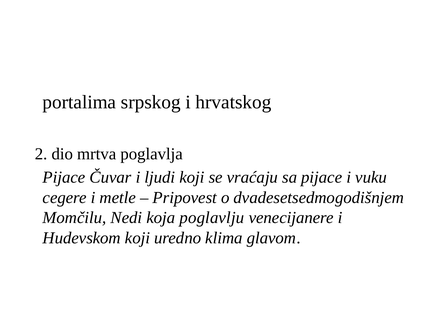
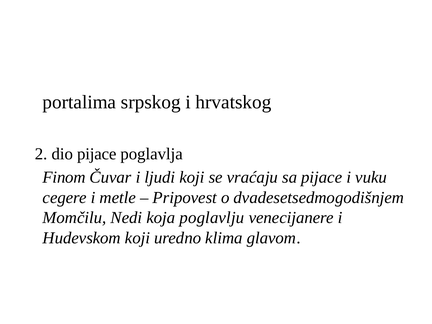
dio mrtva: mrtva -> pijace
Pijace at (64, 177): Pijace -> Finom
